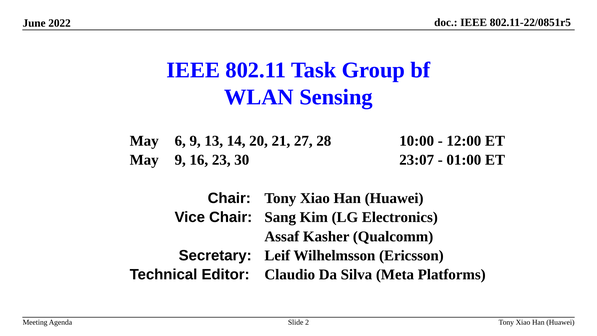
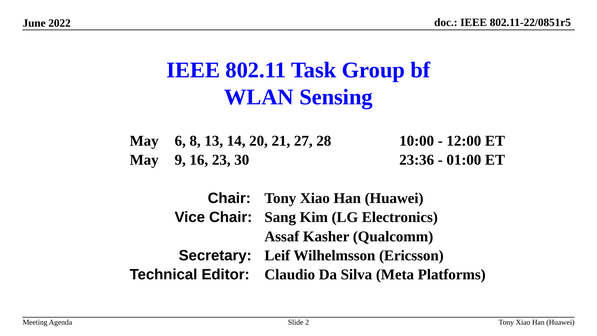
6 9: 9 -> 8
23:07: 23:07 -> 23:36
